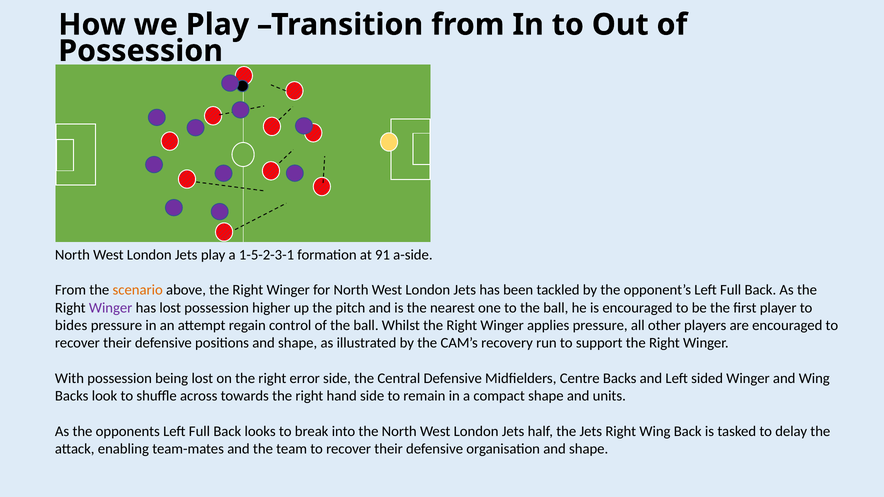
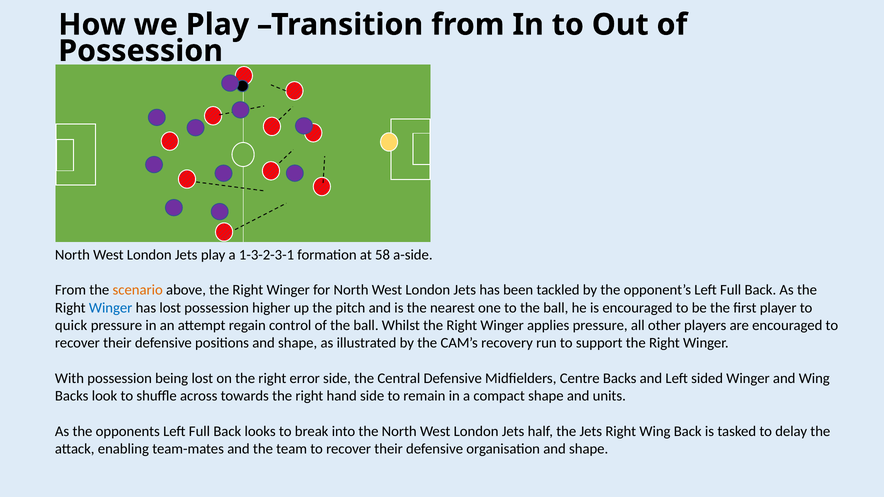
1-5-2-3-1: 1-5-2-3-1 -> 1-3-2-3-1
91: 91 -> 58
Winger at (111, 308) colour: purple -> blue
bides: bides -> quick
